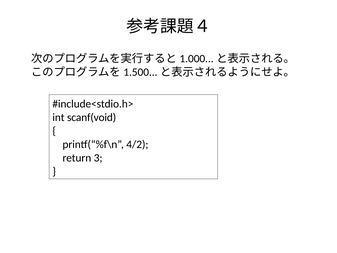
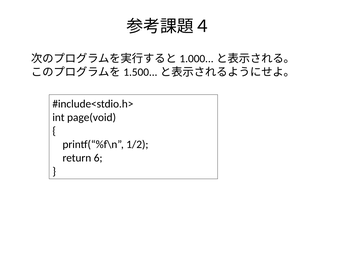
scanf(void: scanf(void -> page(void
4/2: 4/2 -> 1/2
3: 3 -> 6
